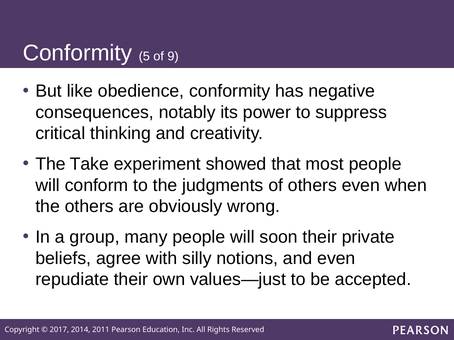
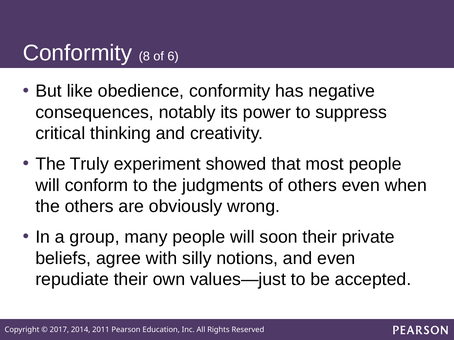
5: 5 -> 8
9: 9 -> 6
Take: Take -> Truly
